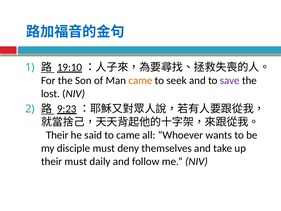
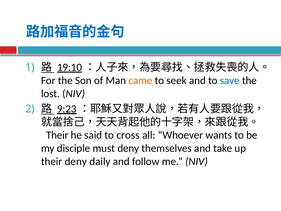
save colour: purple -> blue
to came: came -> cross
their must: must -> deny
